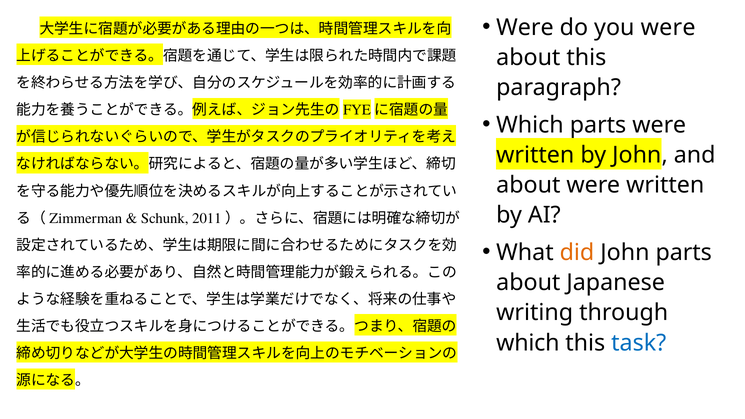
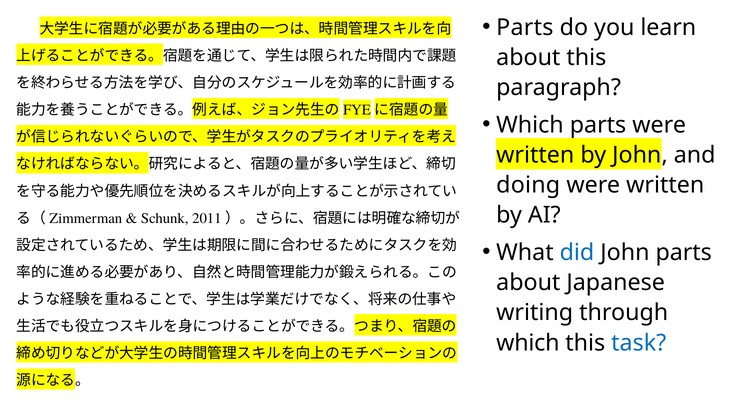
Were at (525, 27): Were -> Parts
you were: were -> learn
about at (528, 185): about -> doing
did colour: orange -> blue
